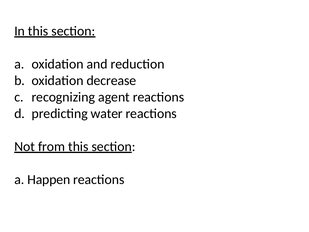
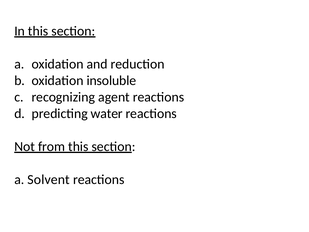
decrease: decrease -> insoluble
Happen: Happen -> Solvent
